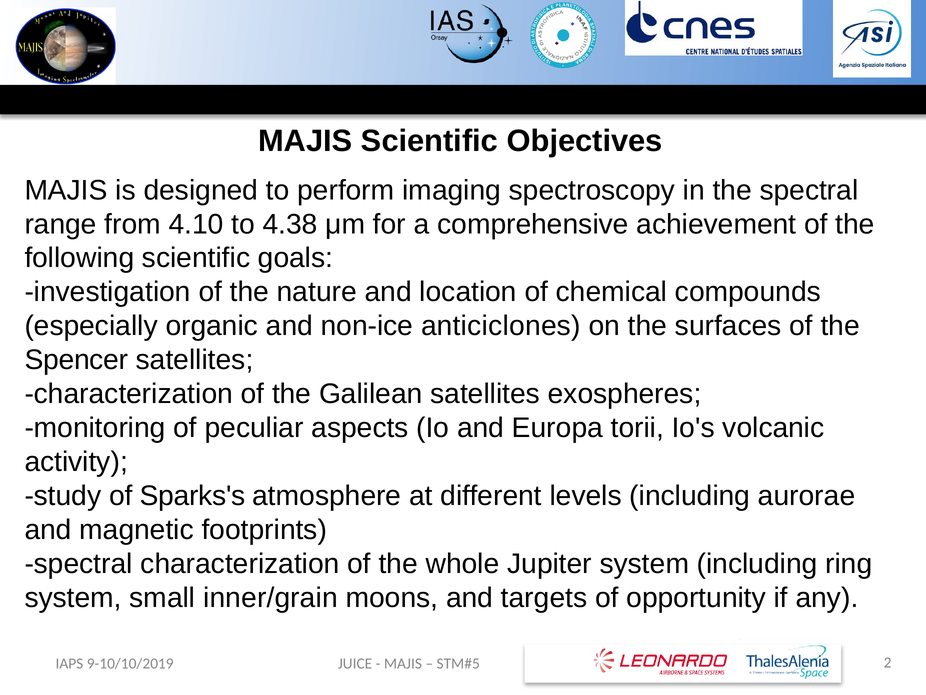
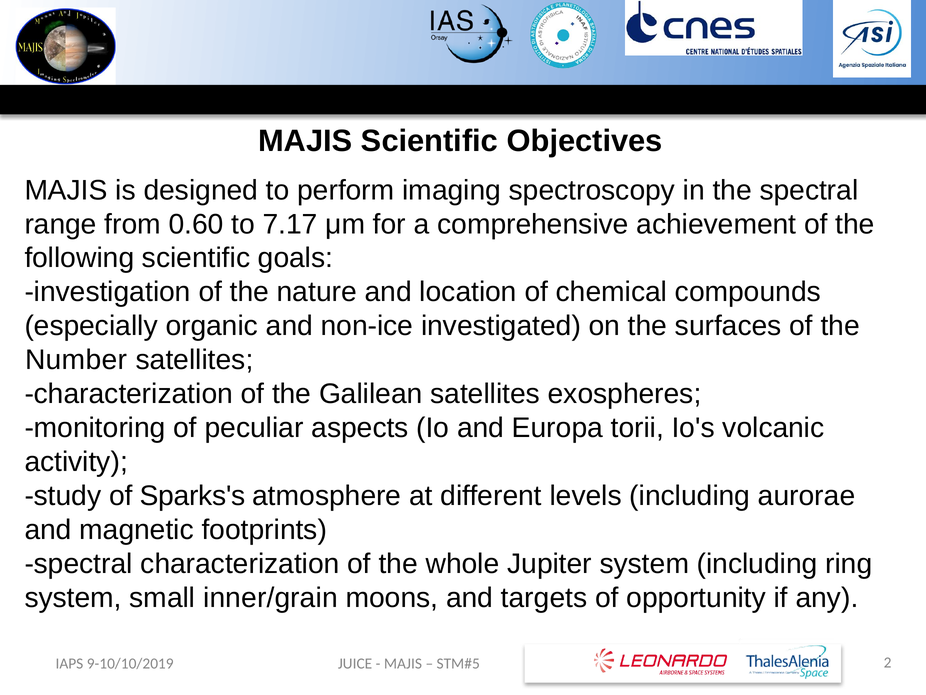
4.10: 4.10 -> 0.60
4.38: 4.38 -> 7.17
anticiclones: anticiclones -> investigated
Spencer: Spencer -> Number
